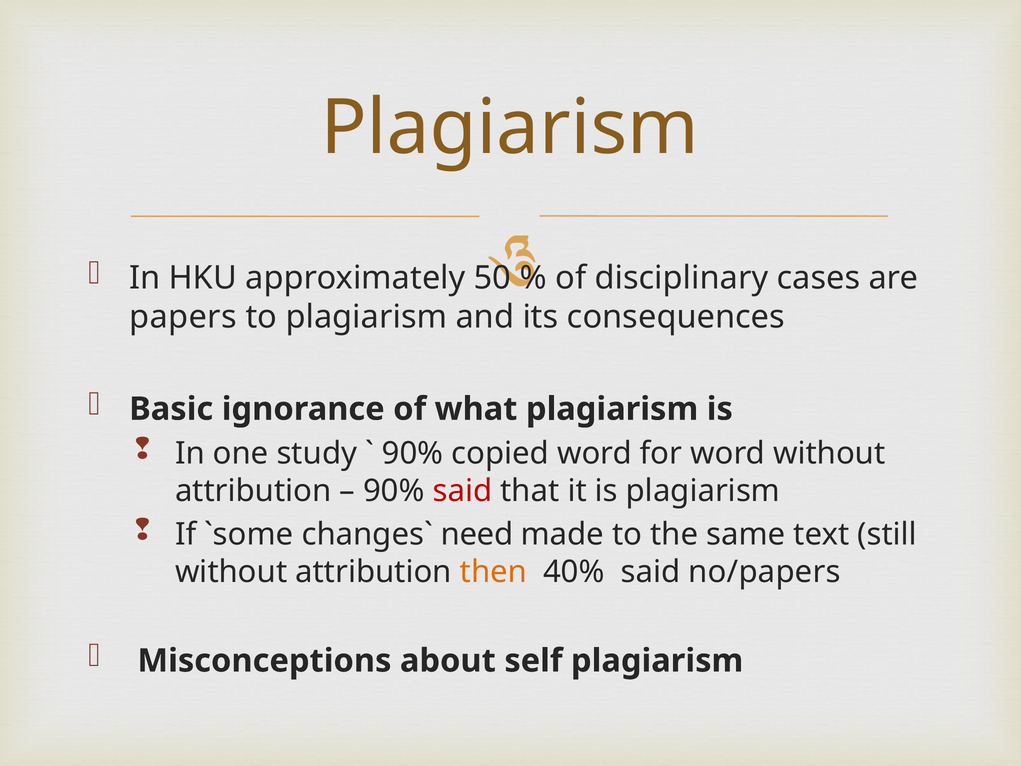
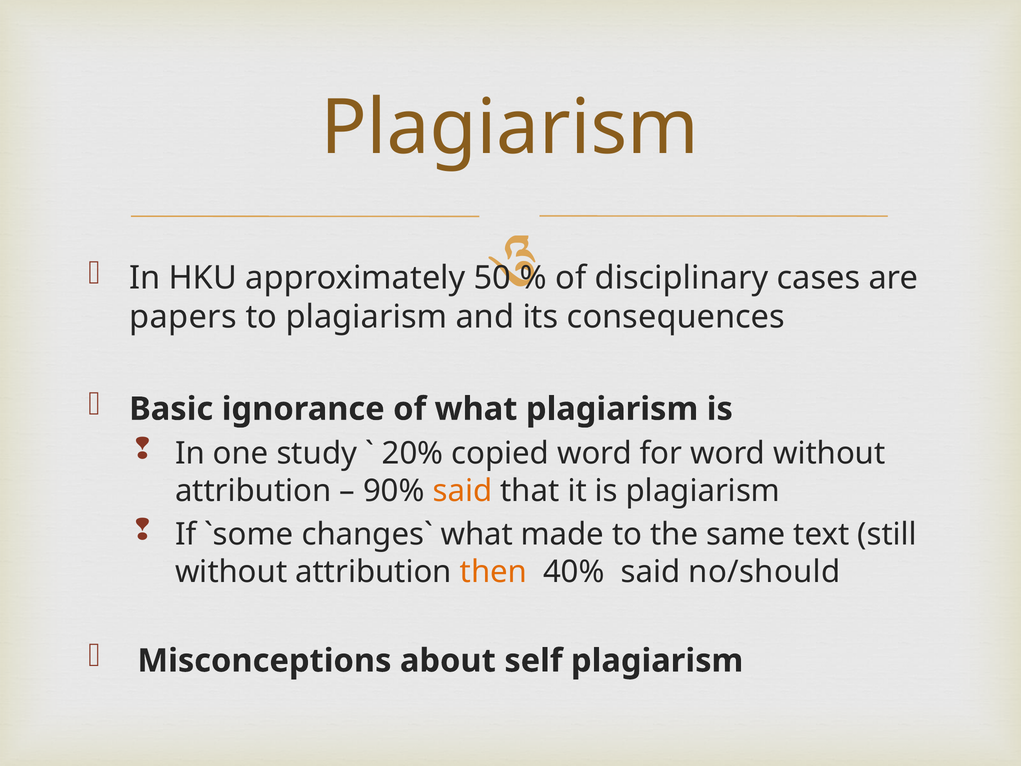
90% at (413, 453): 90% -> 20%
said at (462, 491) colour: red -> orange
need at (477, 534): need -> what
no/papers: no/papers -> no/should
